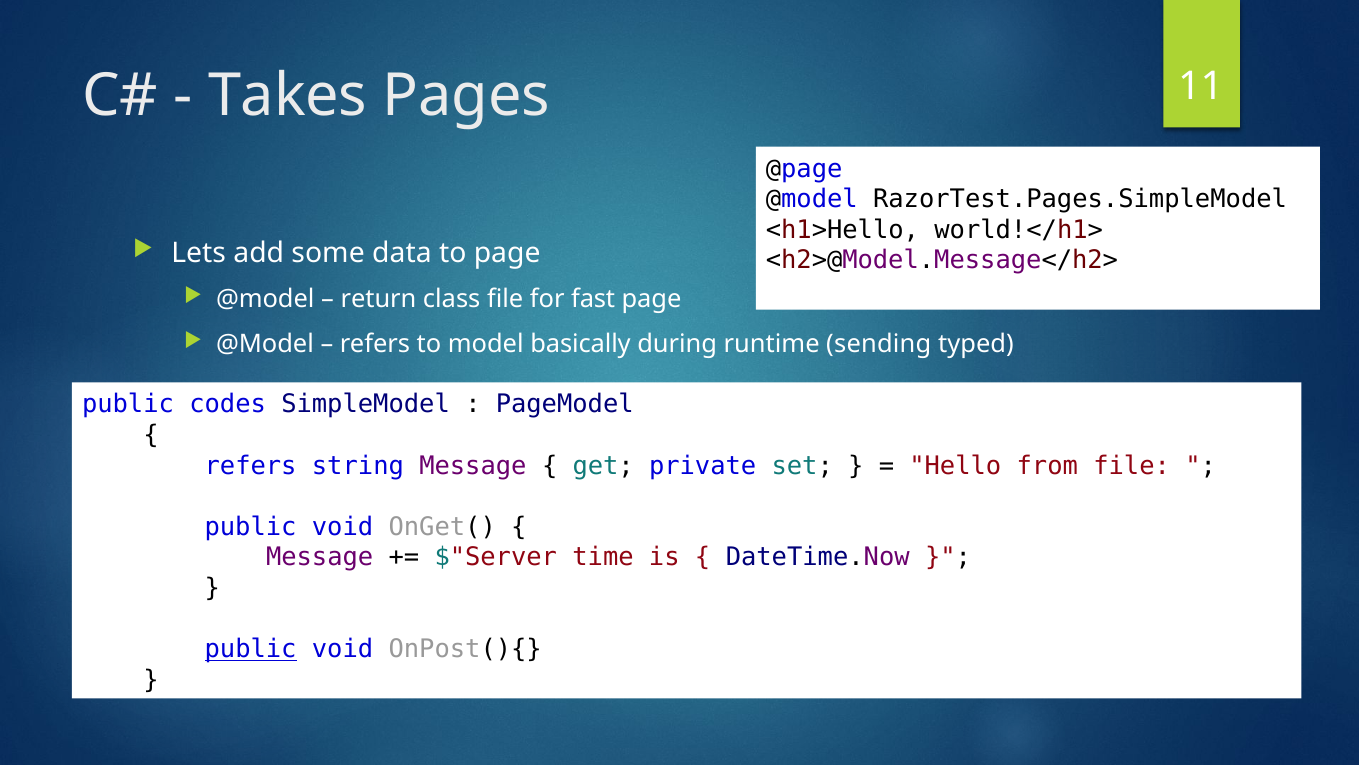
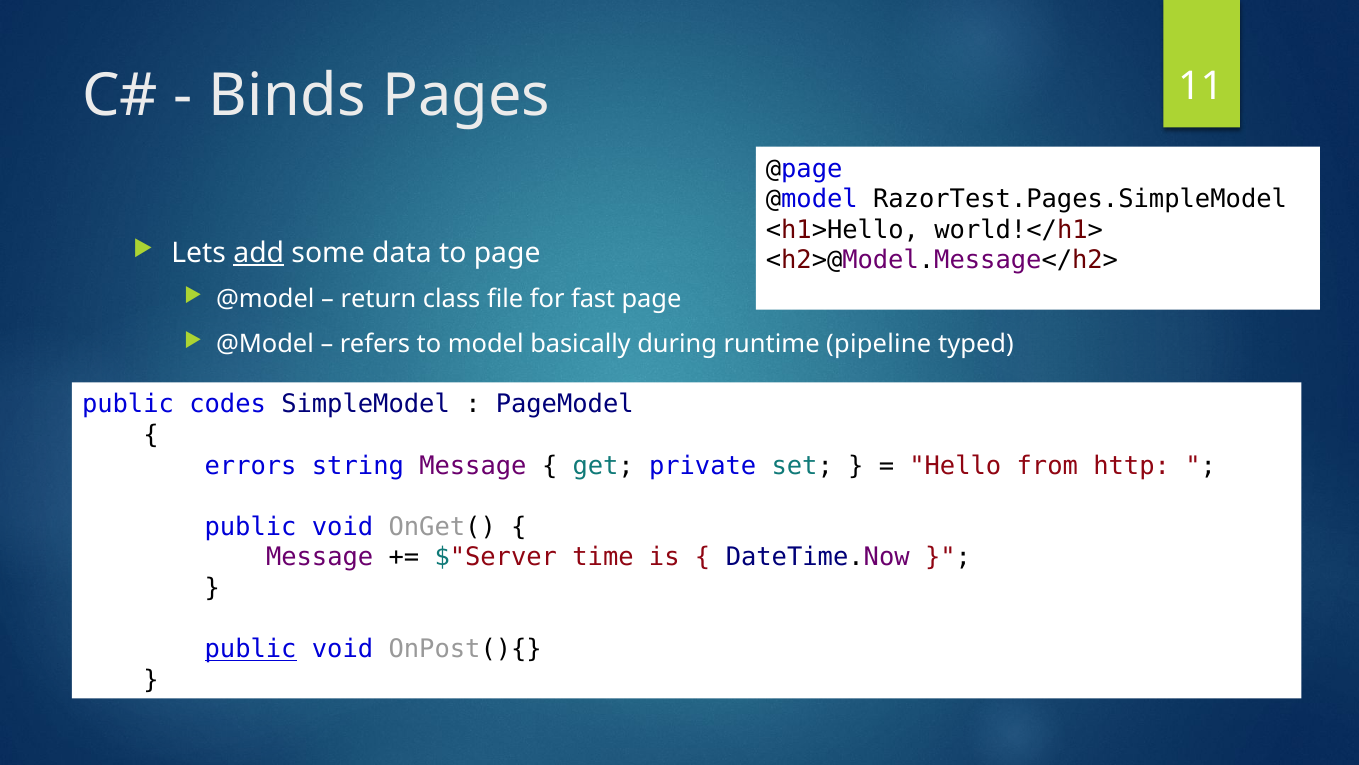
Takes: Takes -> Binds
add underline: none -> present
sending: sending -> pipeline
refers at (251, 465): refers -> errors
from file: file -> http
